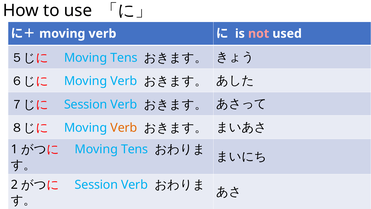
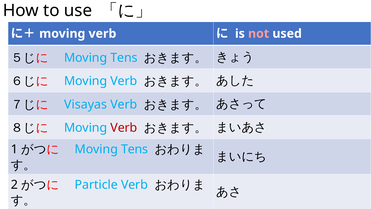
Session at (86, 104): Session -> Visayas
Verb at (124, 128) colour: orange -> red
Session at (96, 184): Session -> Particle
